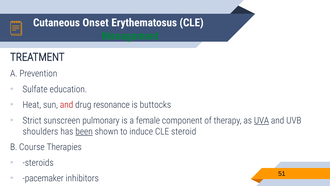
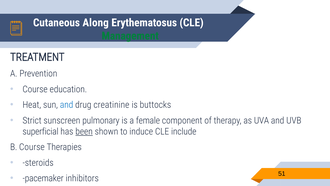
Onset: Onset -> Along
Sulfate at (35, 89): Sulfate -> Course
and at (67, 105) colour: red -> blue
resonance: resonance -> creatinine
UVA underline: present -> none
shoulders: shoulders -> superficial
steroid: steroid -> include
